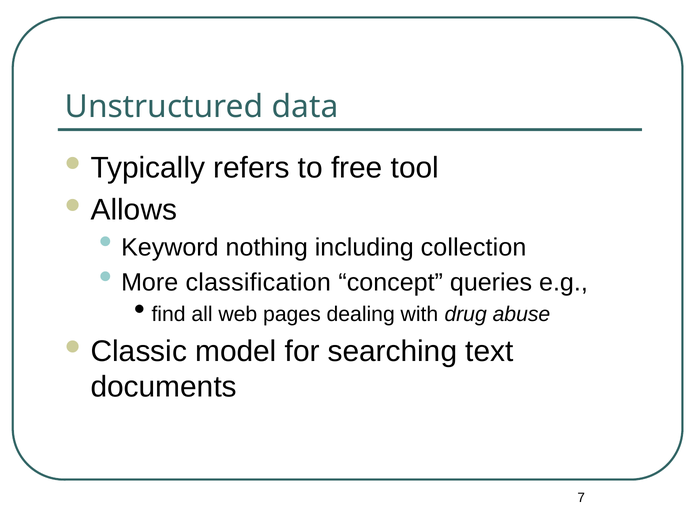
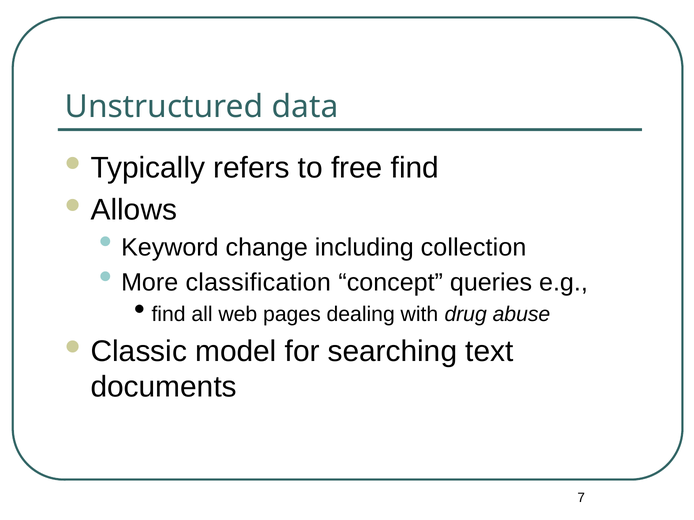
free tool: tool -> find
nothing: nothing -> change
